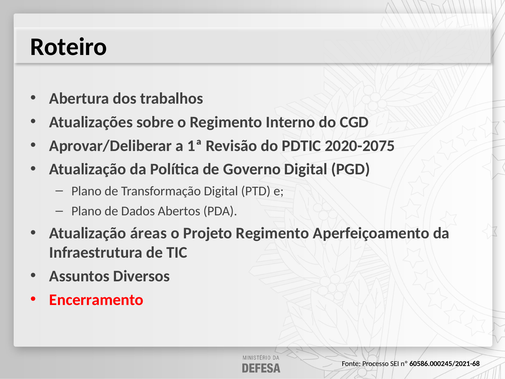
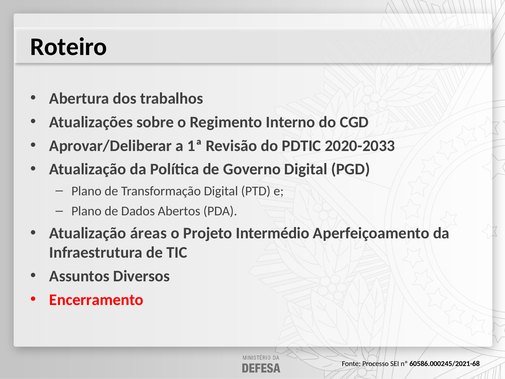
2020-2075: 2020-2075 -> 2020-2033
Projeto Regimento: Regimento -> Intermédio
